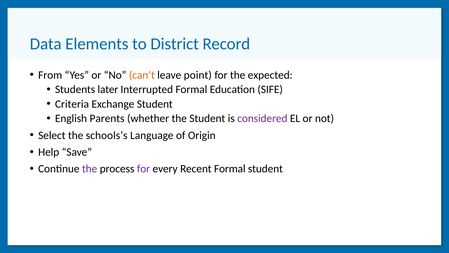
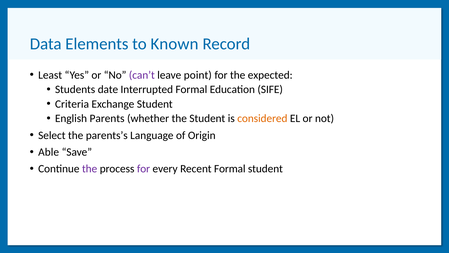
District: District -> Known
From: From -> Least
can’t colour: orange -> purple
later: later -> date
considered colour: purple -> orange
schools’s: schools’s -> parents’s
Help: Help -> Able
